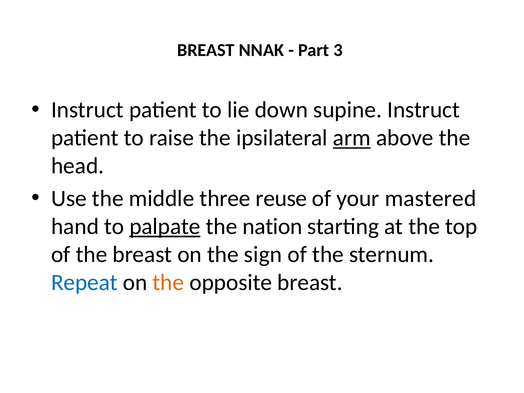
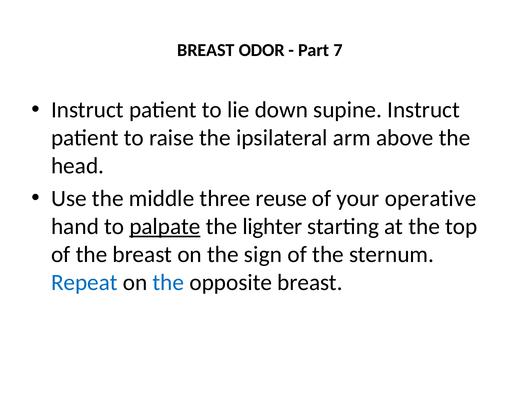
NNAK: NNAK -> ODOR
3: 3 -> 7
arm underline: present -> none
mastered: mastered -> operative
nation: nation -> lighter
the at (168, 282) colour: orange -> blue
